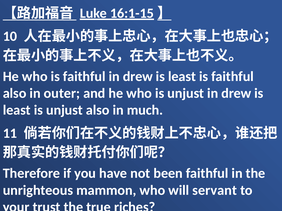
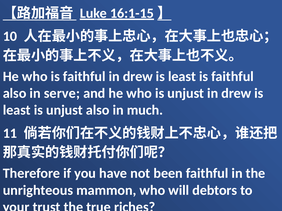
outer: outer -> serve
servant: servant -> debtors
